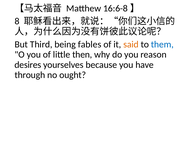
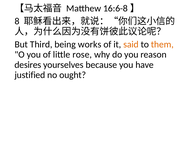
fables: fables -> works
them colour: blue -> orange
then: then -> rose
through: through -> justified
